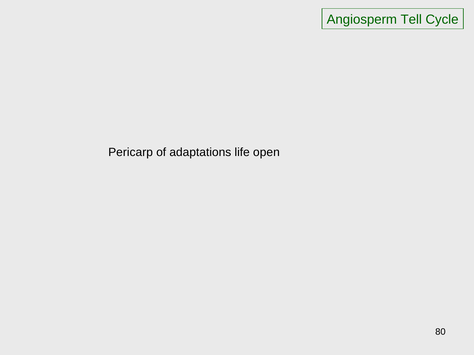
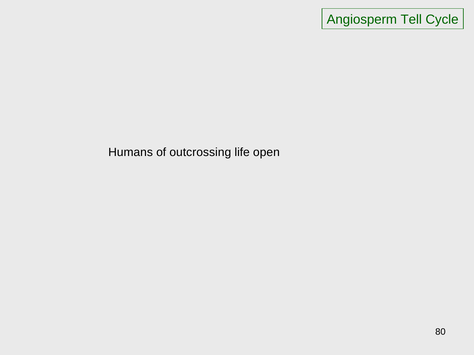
Pericarp: Pericarp -> Humans
adaptations: adaptations -> outcrossing
